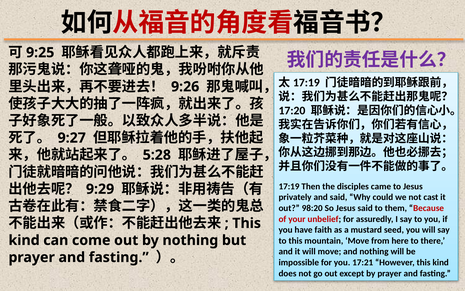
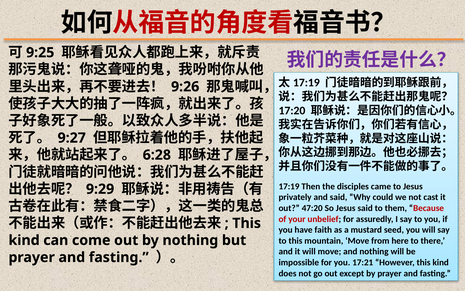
5:28: 5:28 -> 6:28
98:20: 98:20 -> 47:20
